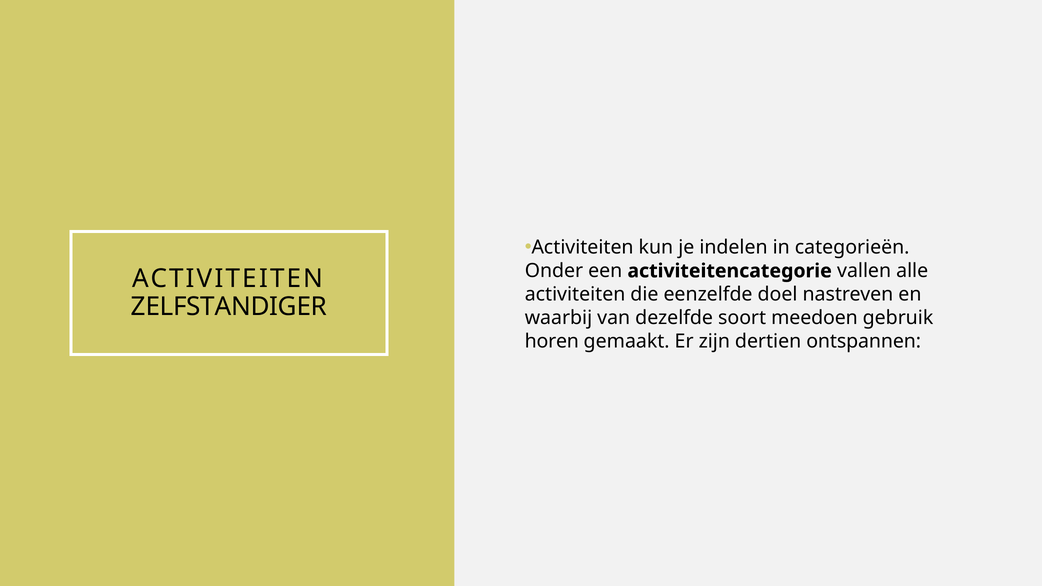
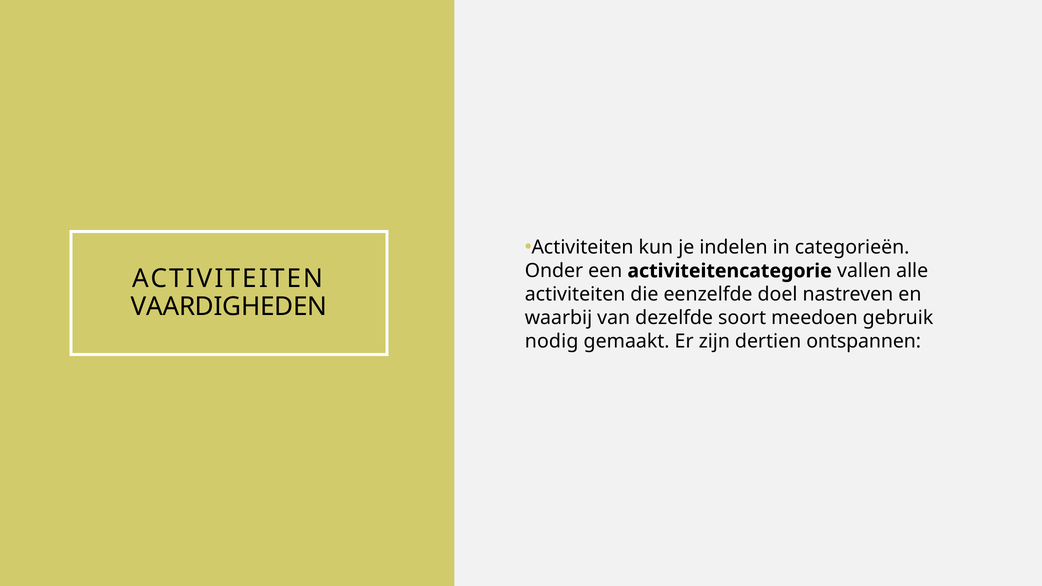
ZELFSTANDIGER: ZELFSTANDIGER -> VAARDIGHEDEN
horen: horen -> nodig
